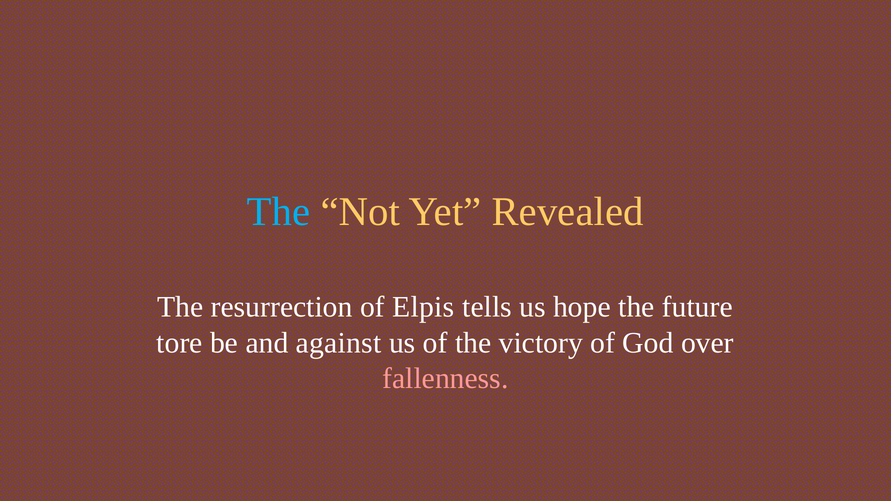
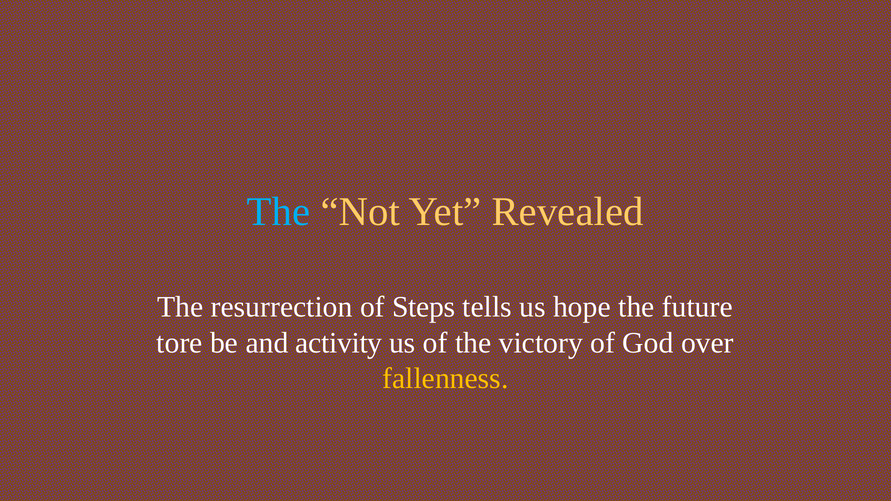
Elpis: Elpis -> Steps
against: against -> activity
fallenness colour: pink -> yellow
